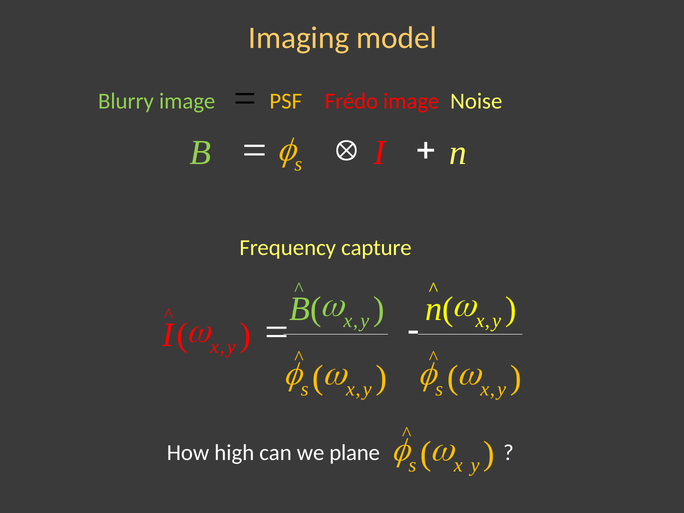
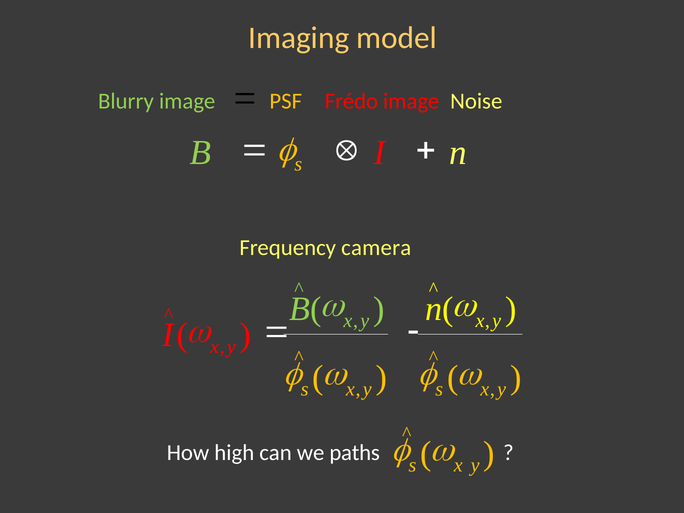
capture: capture -> camera
plane: plane -> paths
